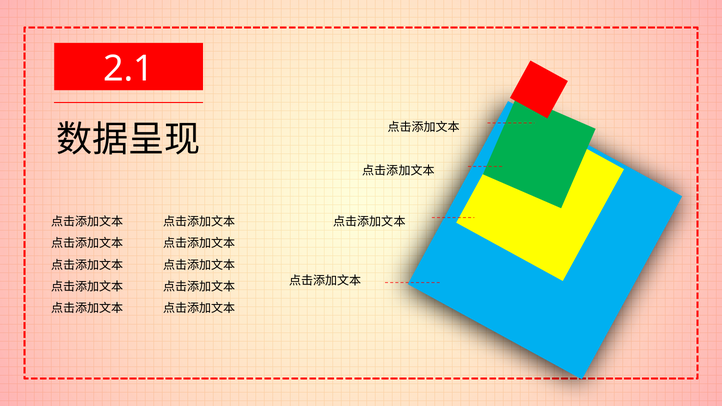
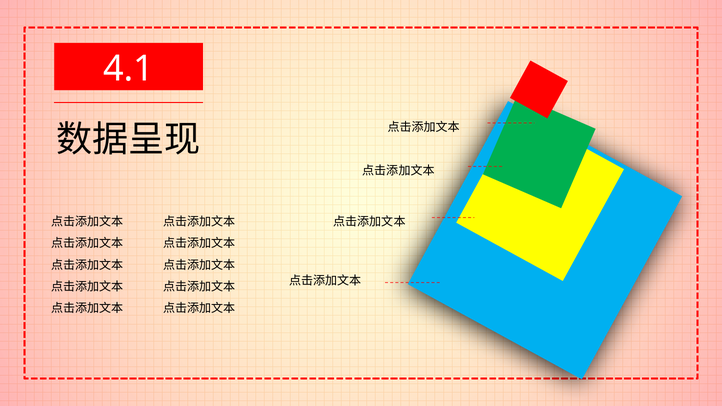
2.1: 2.1 -> 4.1
